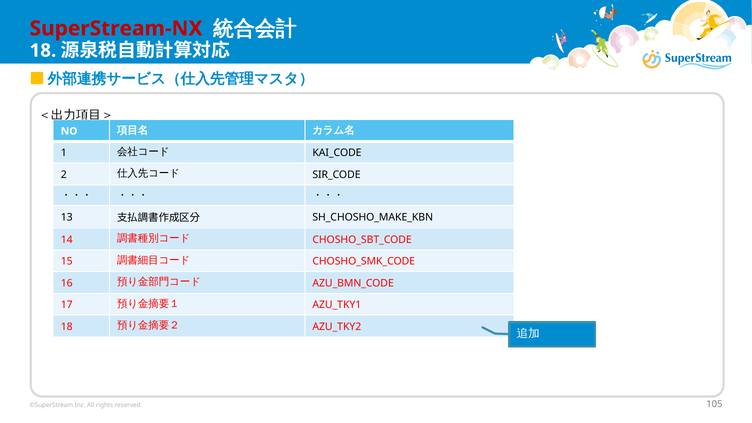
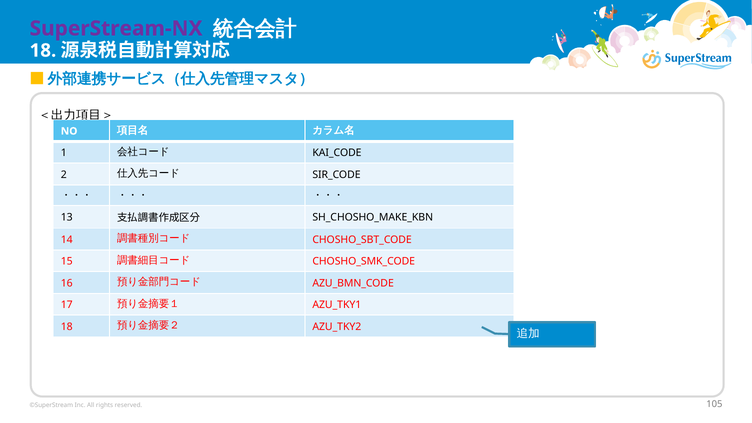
SuperStream-NX colour: red -> purple
